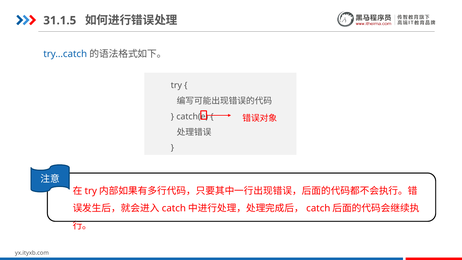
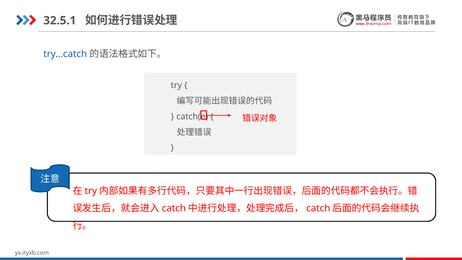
31.1.5: 31.1.5 -> 32.5.1
